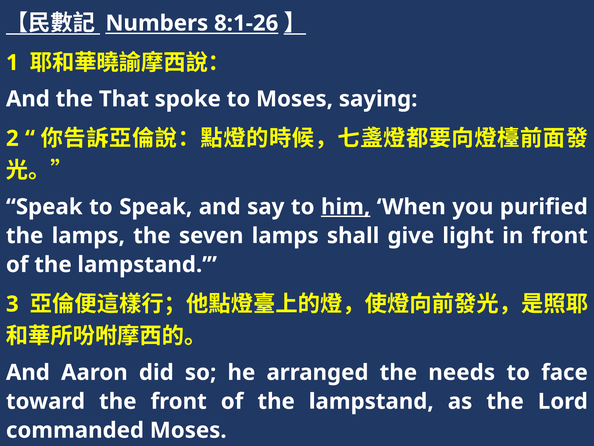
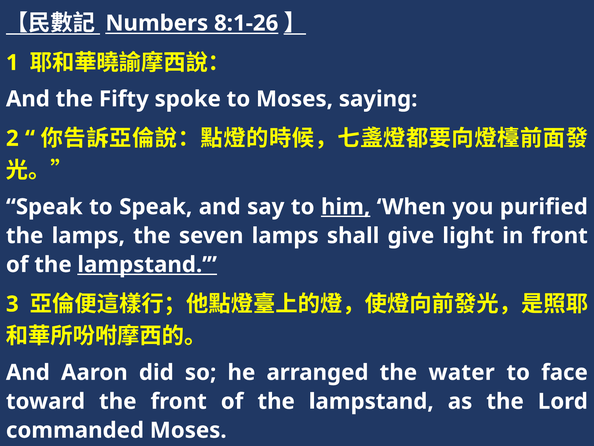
That: That -> Fifty
lampstand at (147, 264) underline: none -> present
needs: needs -> water
